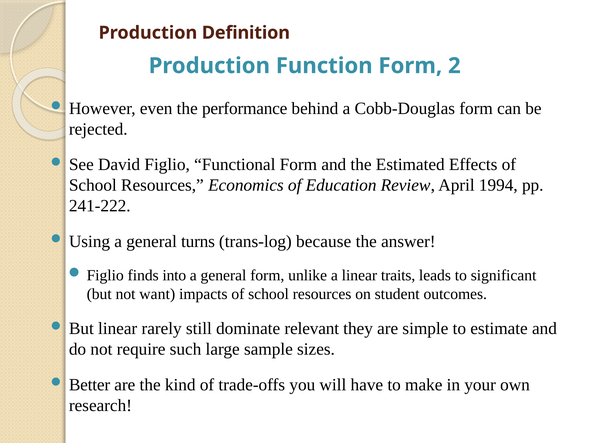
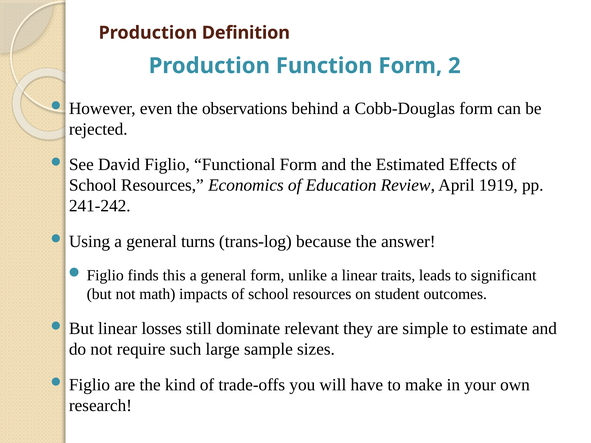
performance: performance -> observations
1994: 1994 -> 1919
241-222: 241-222 -> 241-242
into: into -> this
want: want -> math
rarely: rarely -> losses
Better at (90, 385): Better -> Figlio
